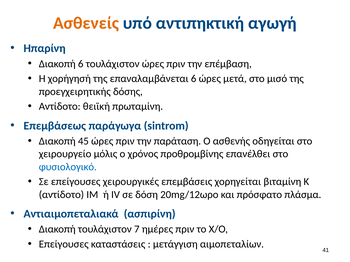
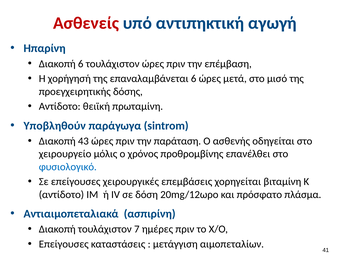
Ασθενείς colour: orange -> red
Επεμβάσεως: Επεμβάσεως -> Υποβληθούν
45: 45 -> 43
